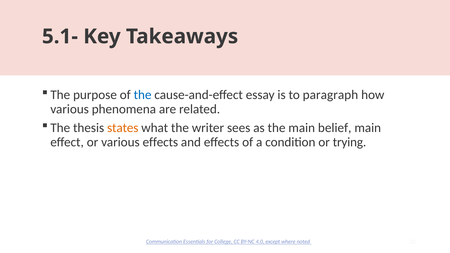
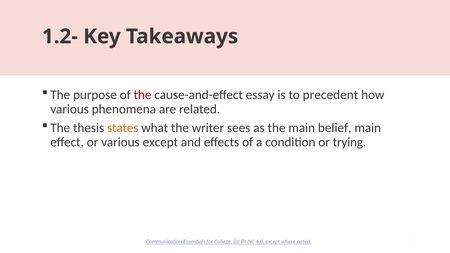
5.1-: 5.1- -> 1.2-
the at (143, 95) colour: blue -> red
paragraph: paragraph -> precedent
various effects: effects -> except
